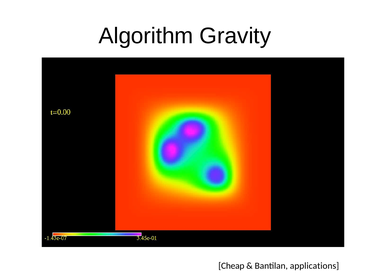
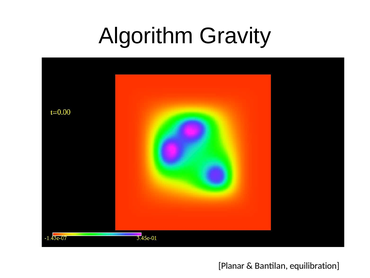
Cheap: Cheap -> Planar
applications: applications -> equilibration
